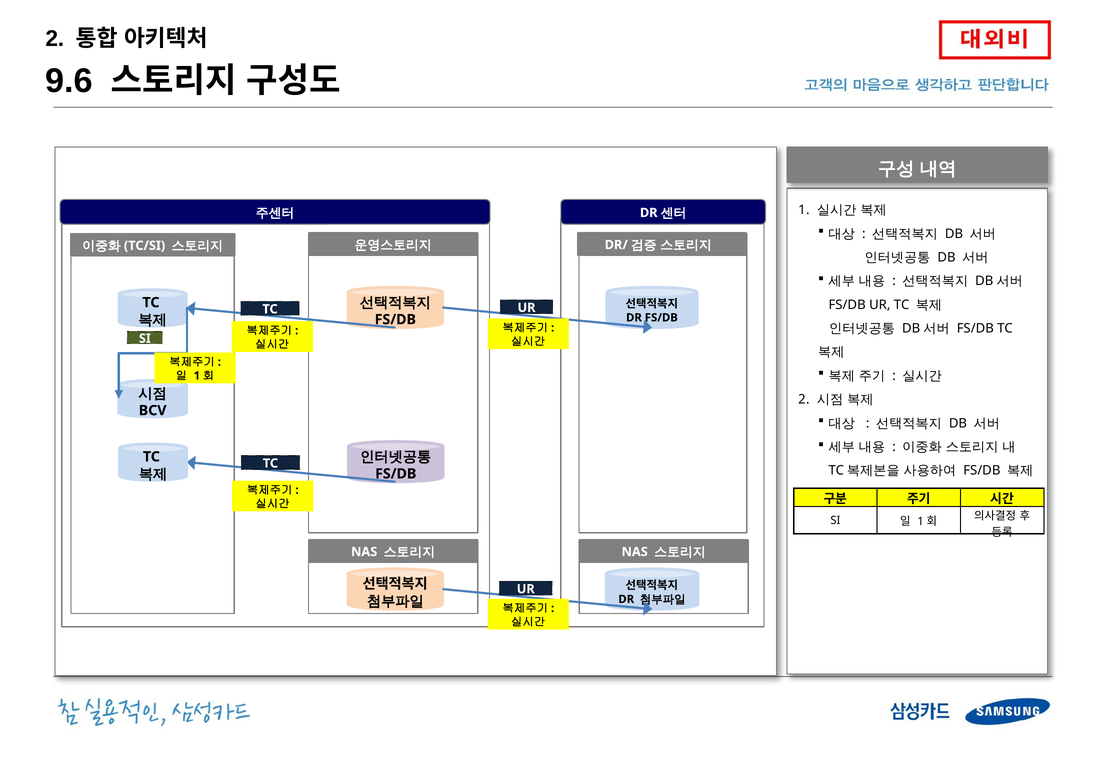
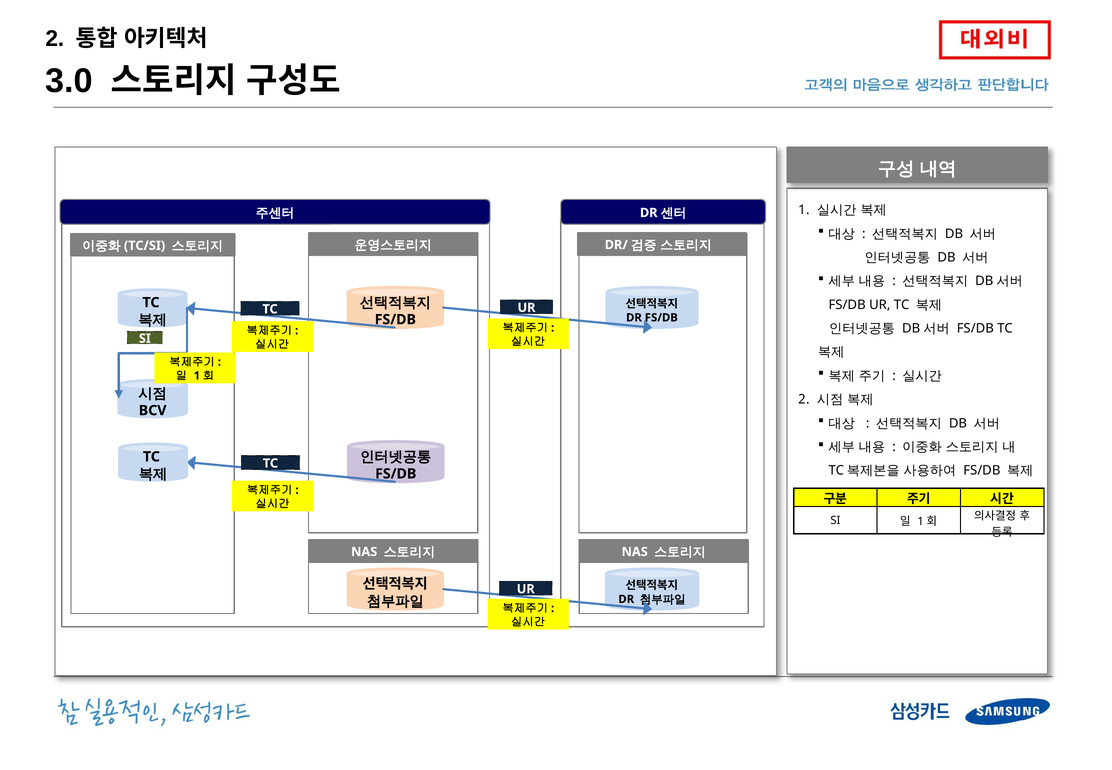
9.6: 9.6 -> 3.0
